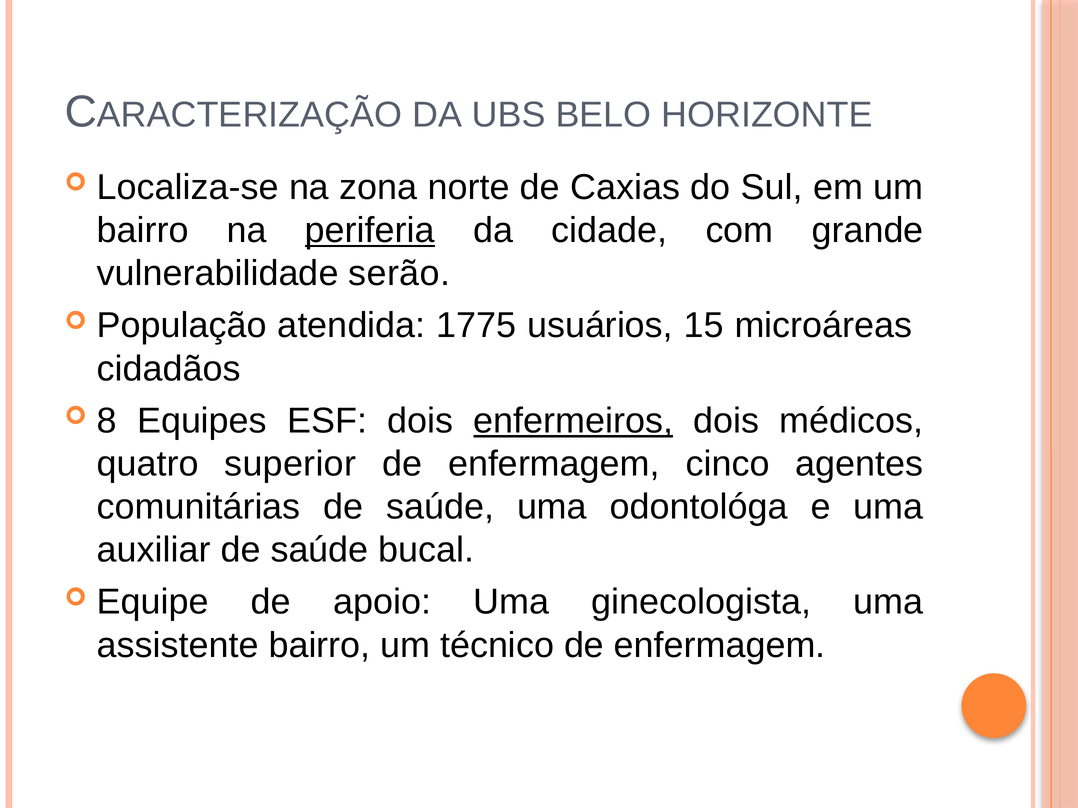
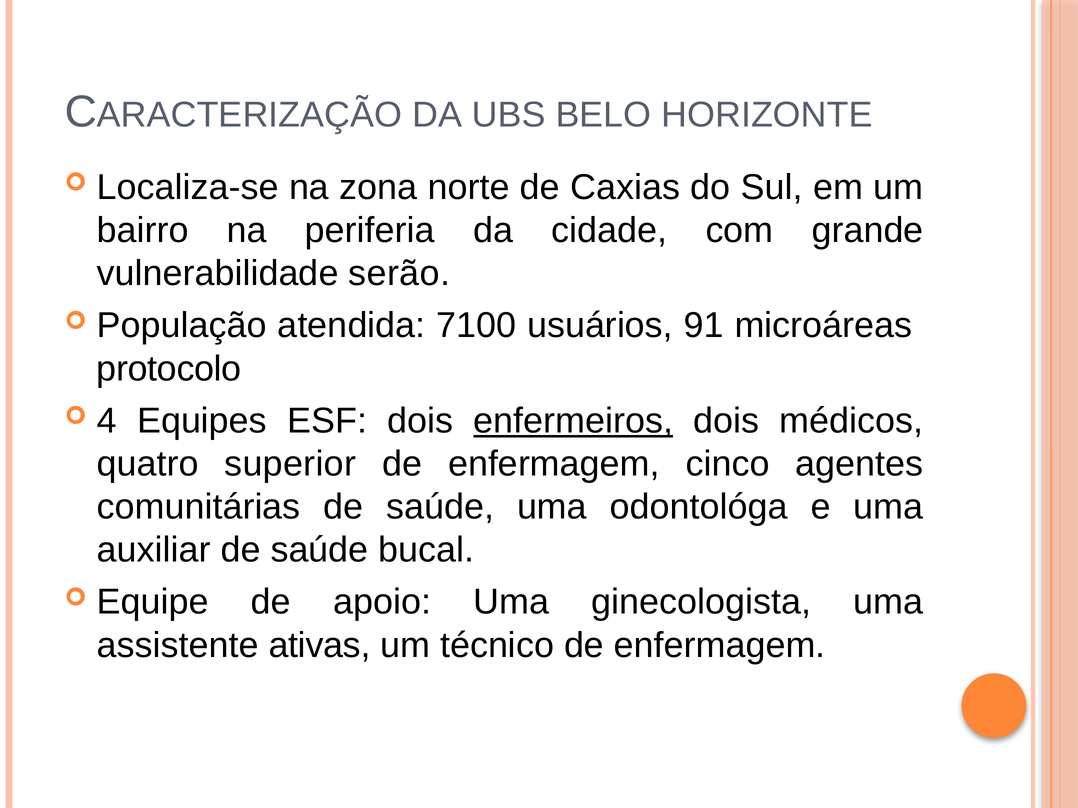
periferia underline: present -> none
1775: 1775 -> 7100
15: 15 -> 91
cidadãos: cidadãos -> protocolo
8: 8 -> 4
assistente bairro: bairro -> ativas
